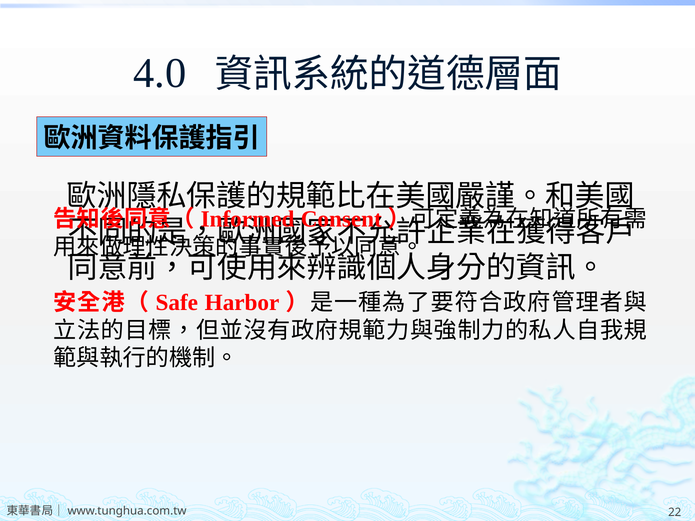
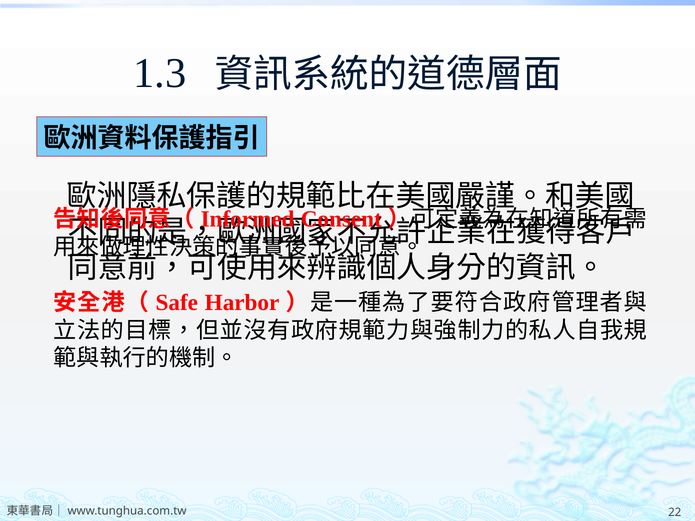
4.0: 4.0 -> 1.3
